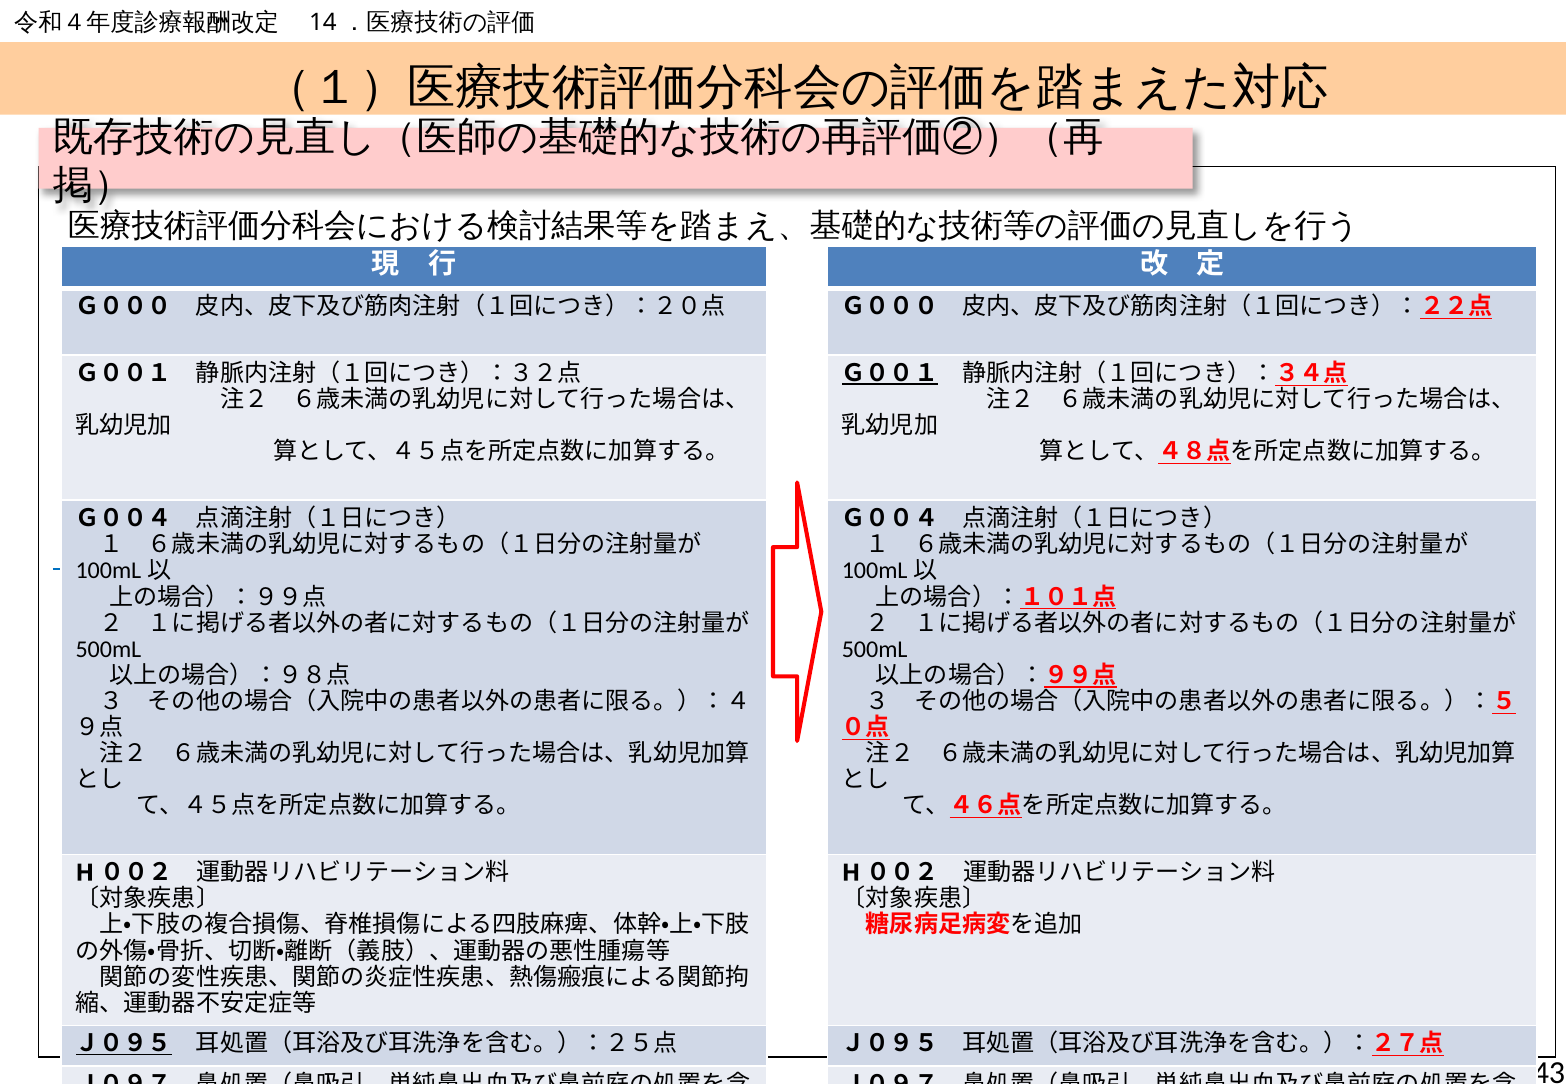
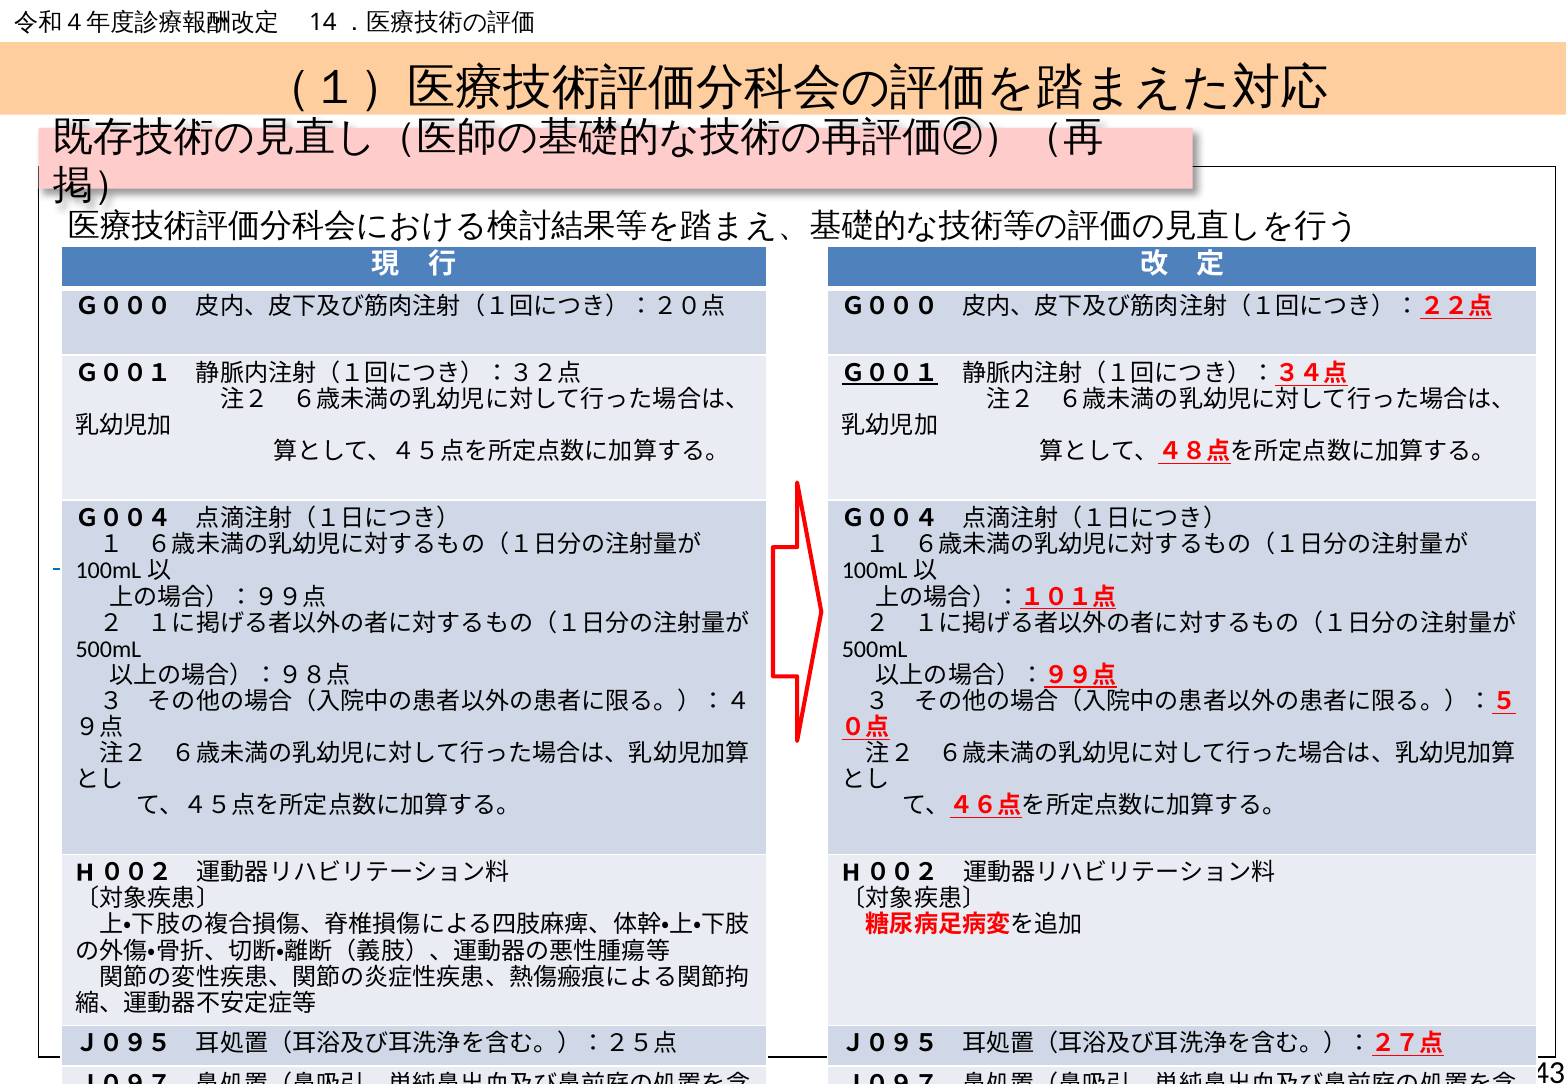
Ｊ０９５ at (124, 1044) underline: present -> none
